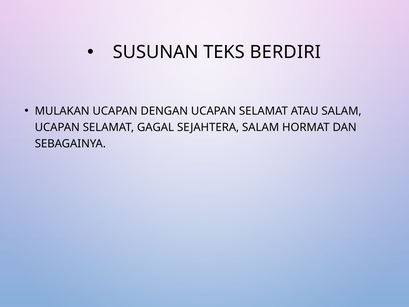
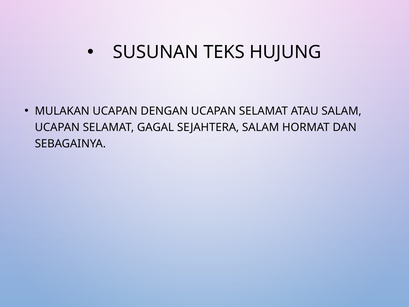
BERDIRI: BERDIRI -> HUJUNG
